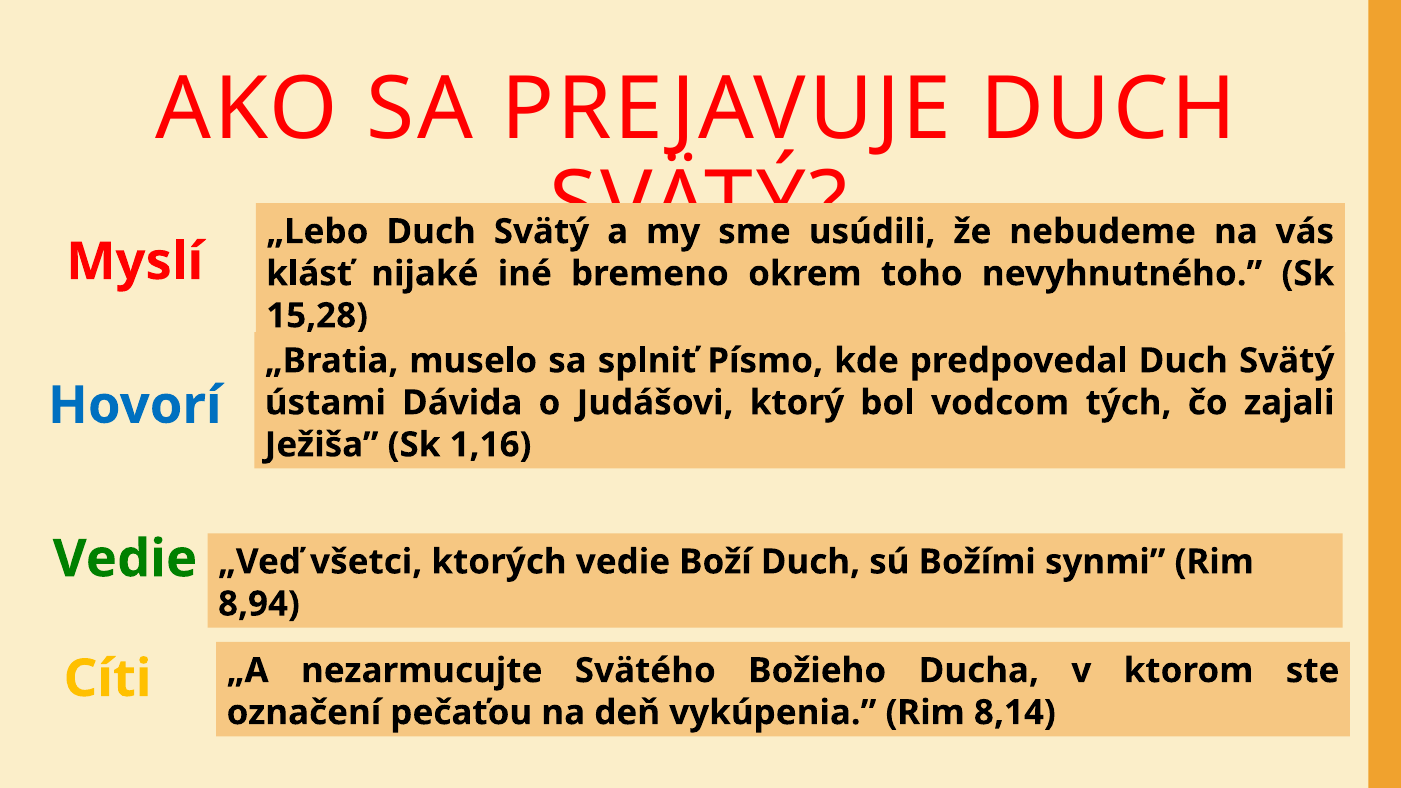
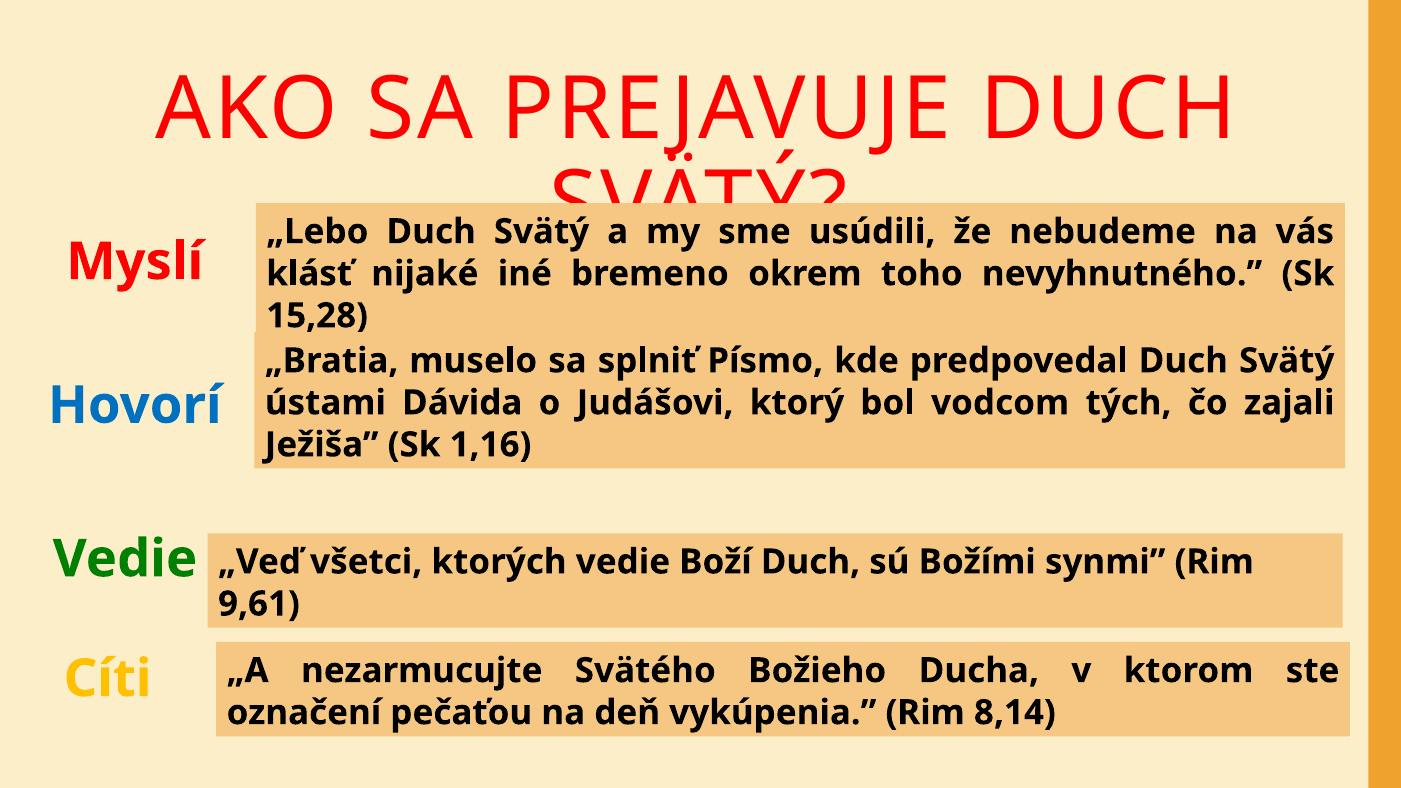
8,94: 8,94 -> 9,61
